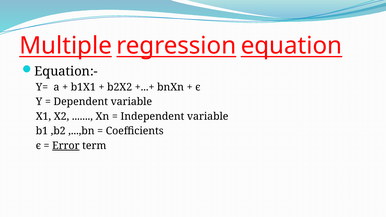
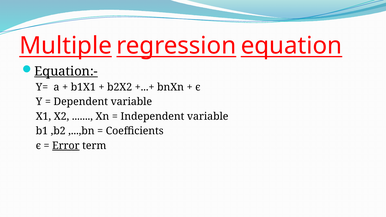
Equation:- underline: none -> present
